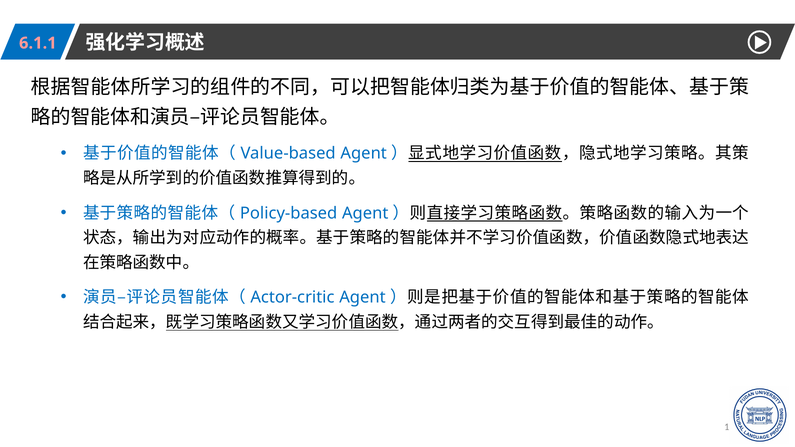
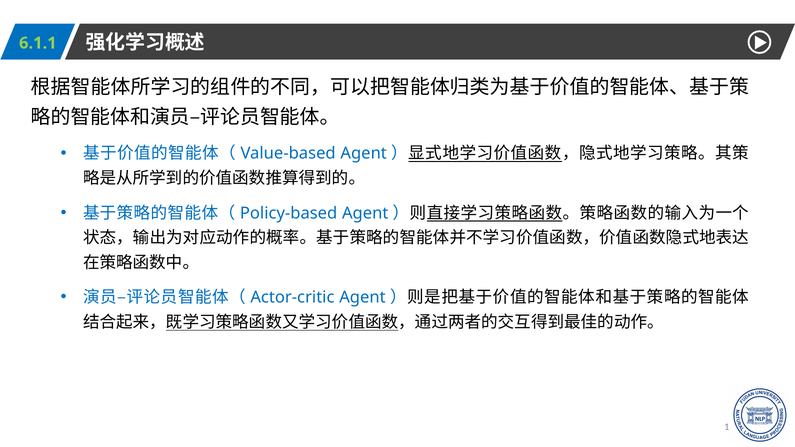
6.1.1 colour: pink -> light green
